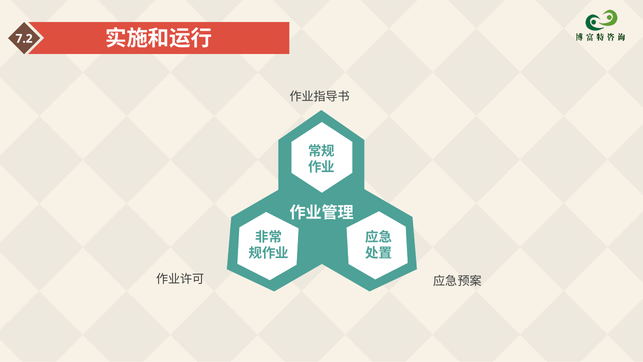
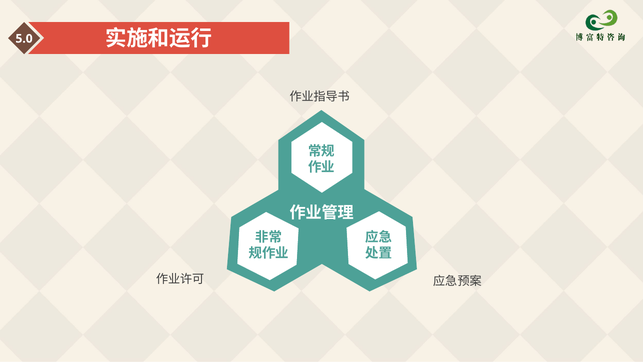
7.2: 7.2 -> 5.0
